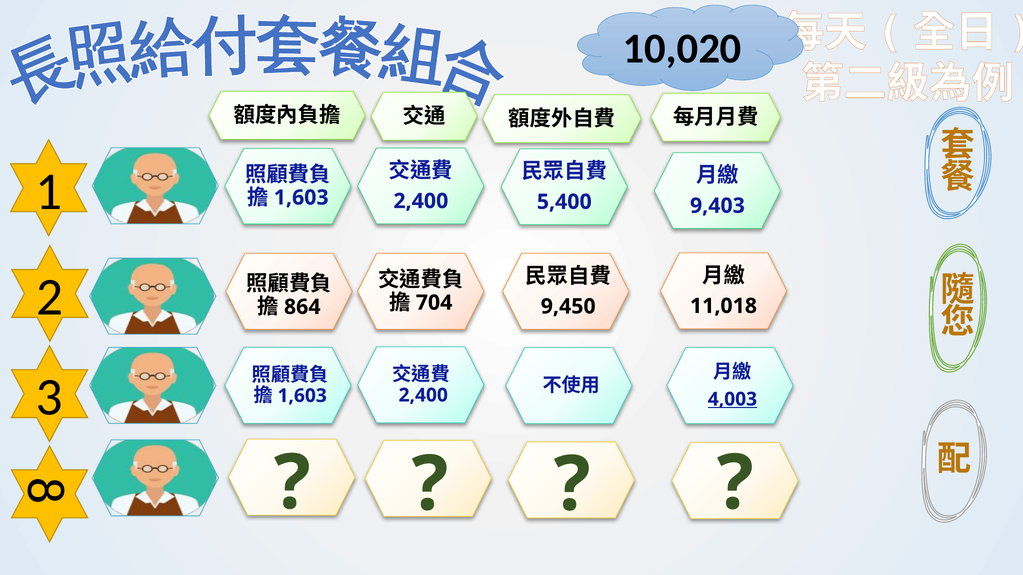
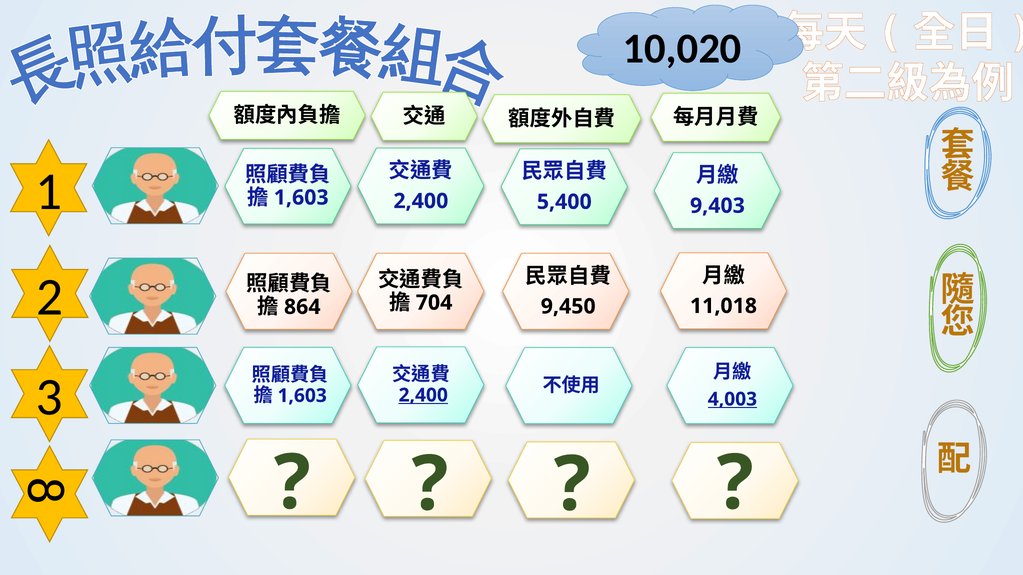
2,400 at (423, 395) underline: none -> present
